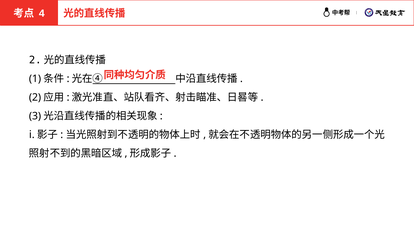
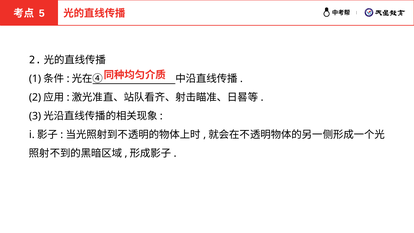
4: 4 -> 5
